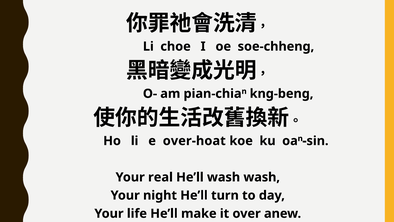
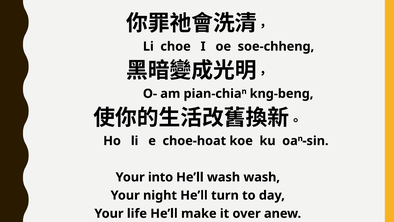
over-hoat: over-hoat -> choe-hoat
real: real -> into
